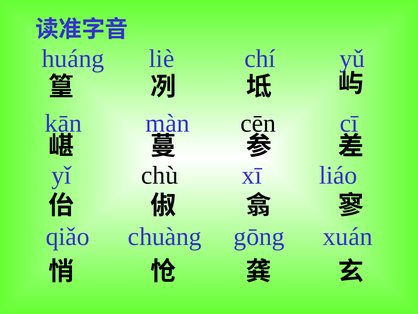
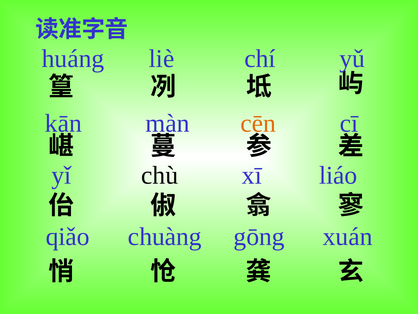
cēn colour: black -> orange
